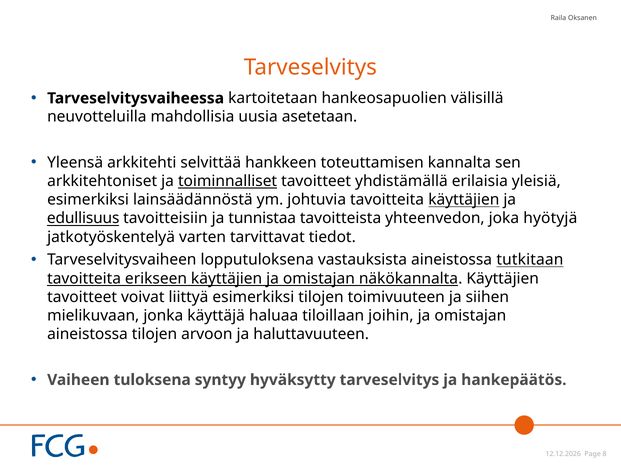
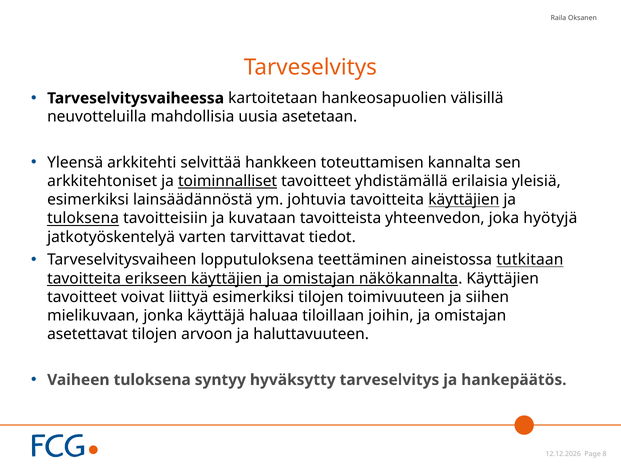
edullisuus at (83, 218): edullisuus -> tuloksena
tunnistaa: tunnistaa -> kuvataan
vastauksista: vastauksista -> teettäminen
aineistossa at (87, 334): aineistossa -> asetettavat
